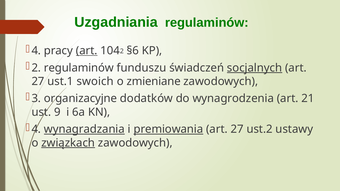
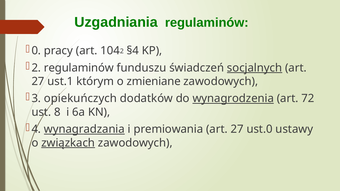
4 at (36, 51): 4 -> 0
art at (87, 51) underline: present -> none
§6: §6 -> §4
swoich: swoich -> którym
organizacyjne: organizacyjne -> opiekuńczych
wynagrodzenia underline: none -> present
21: 21 -> 72
9: 9 -> 8
premiowania underline: present -> none
ust.2: ust.2 -> ust.0
